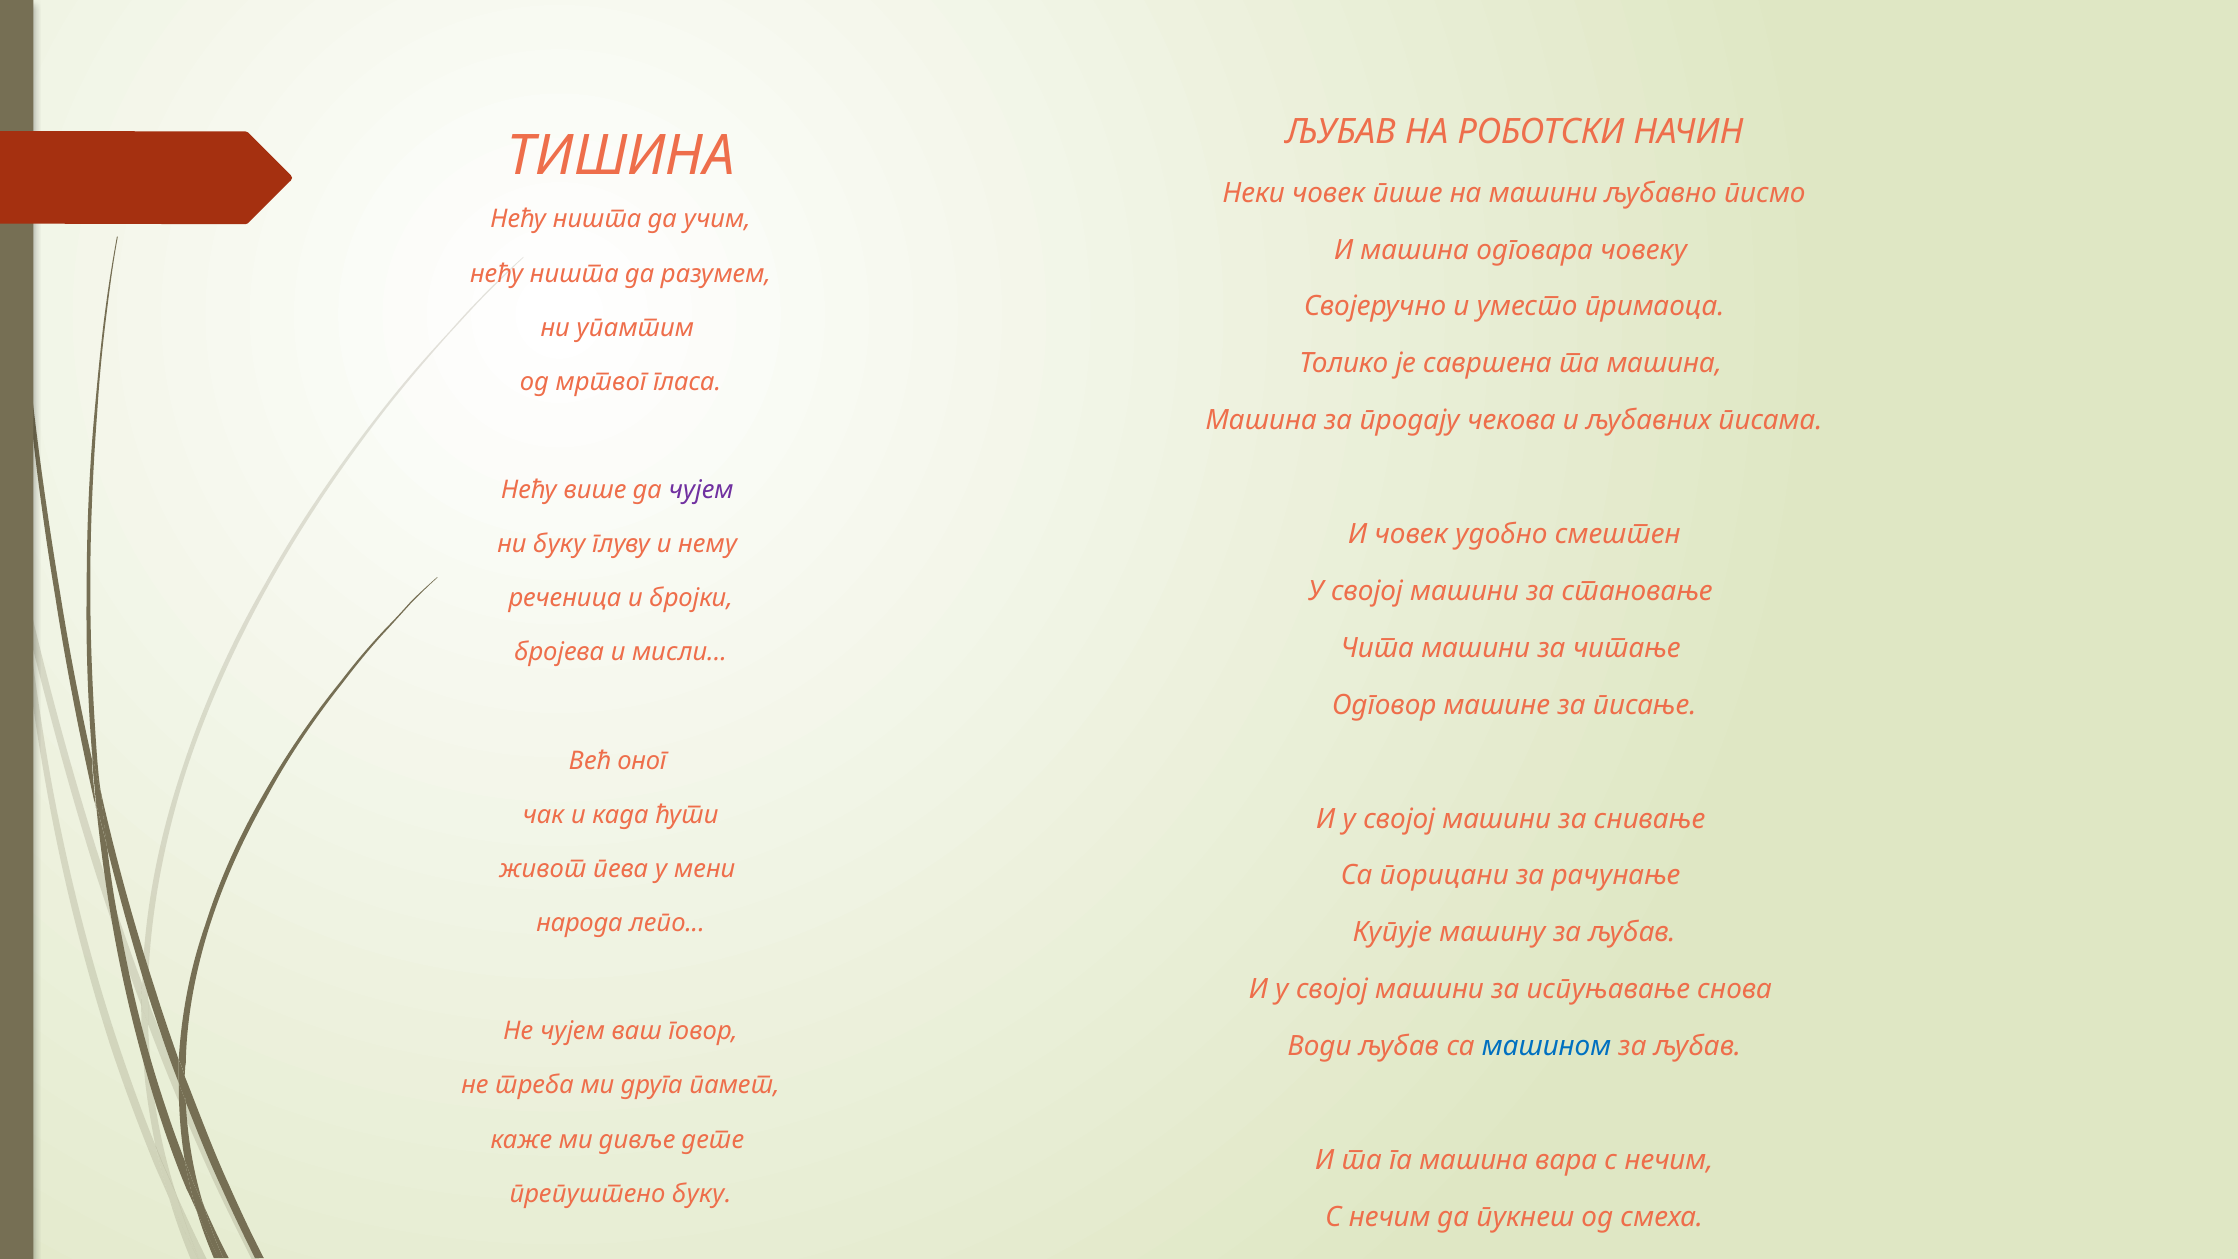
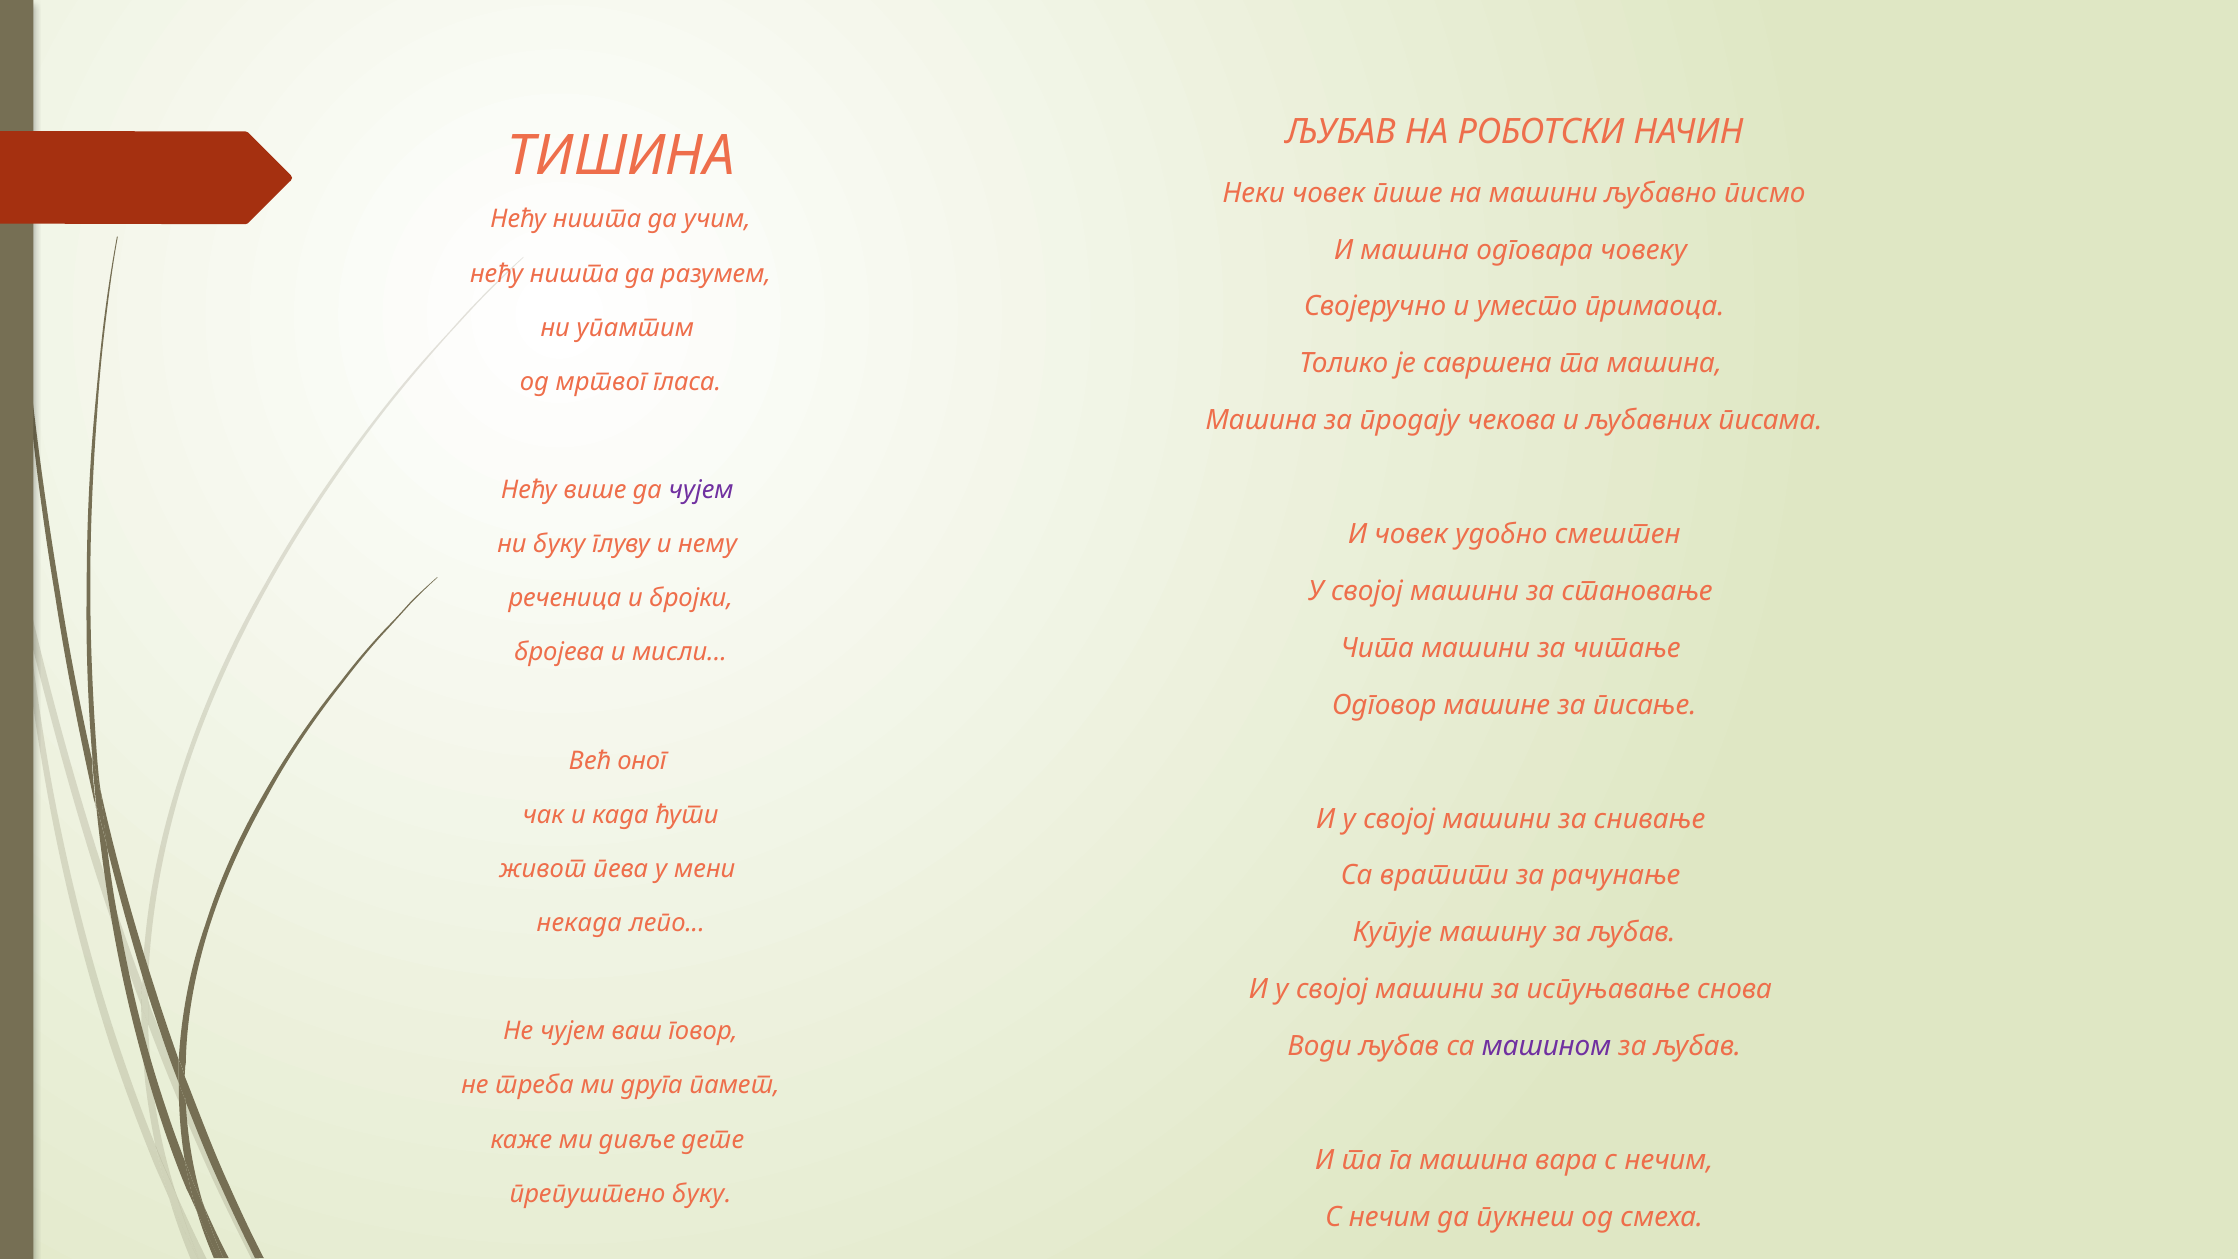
порицани: порицани -> вратити
народа: народа -> некада
машином colour: blue -> purple
